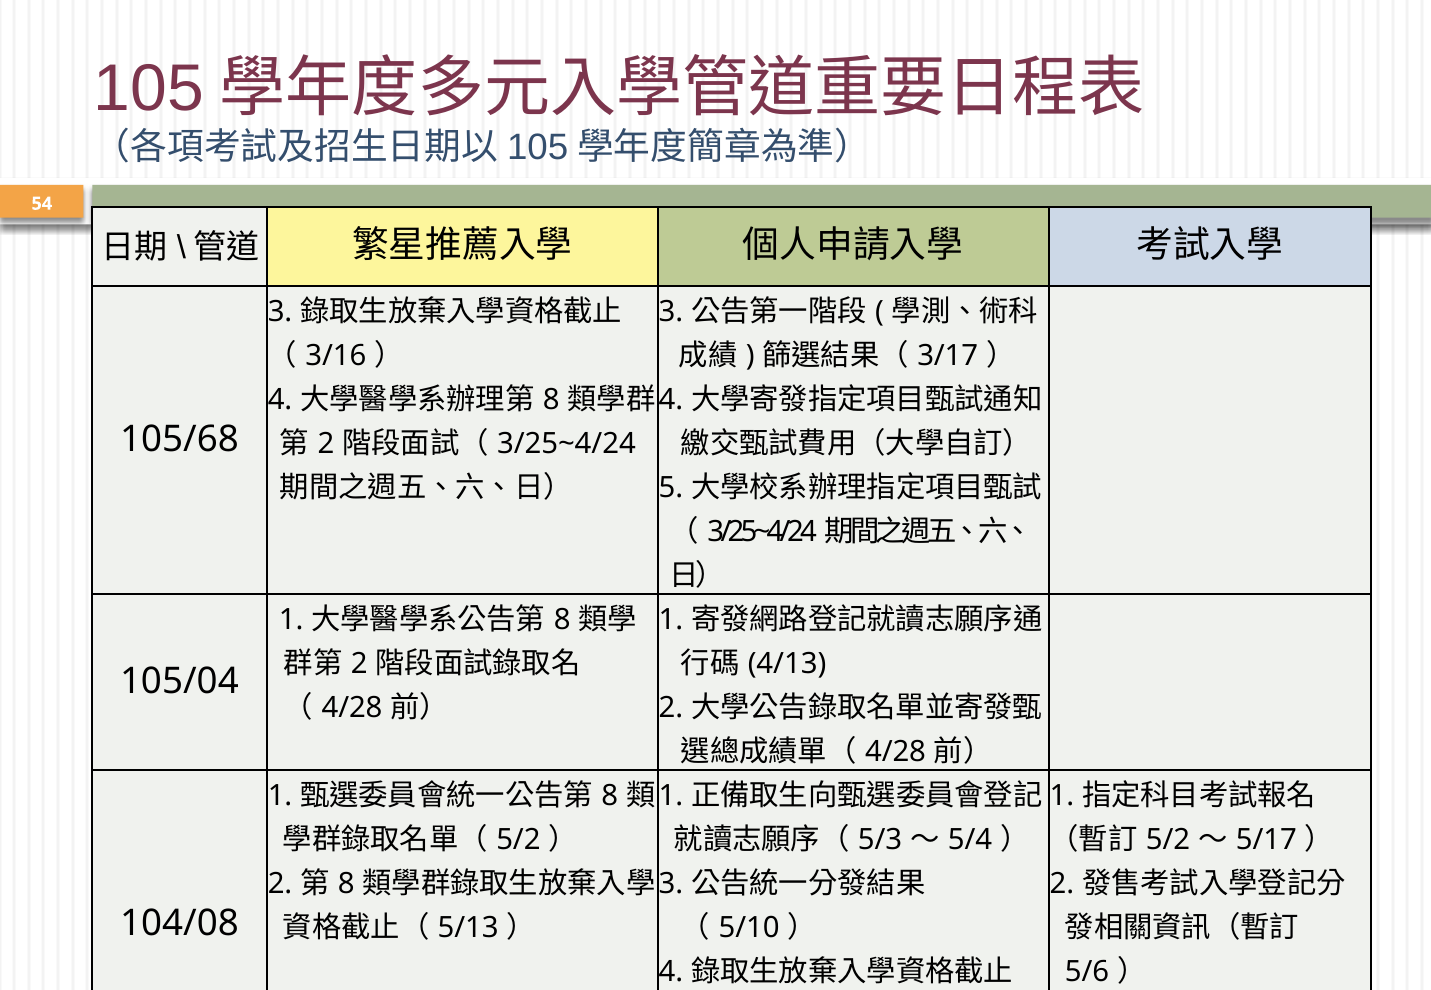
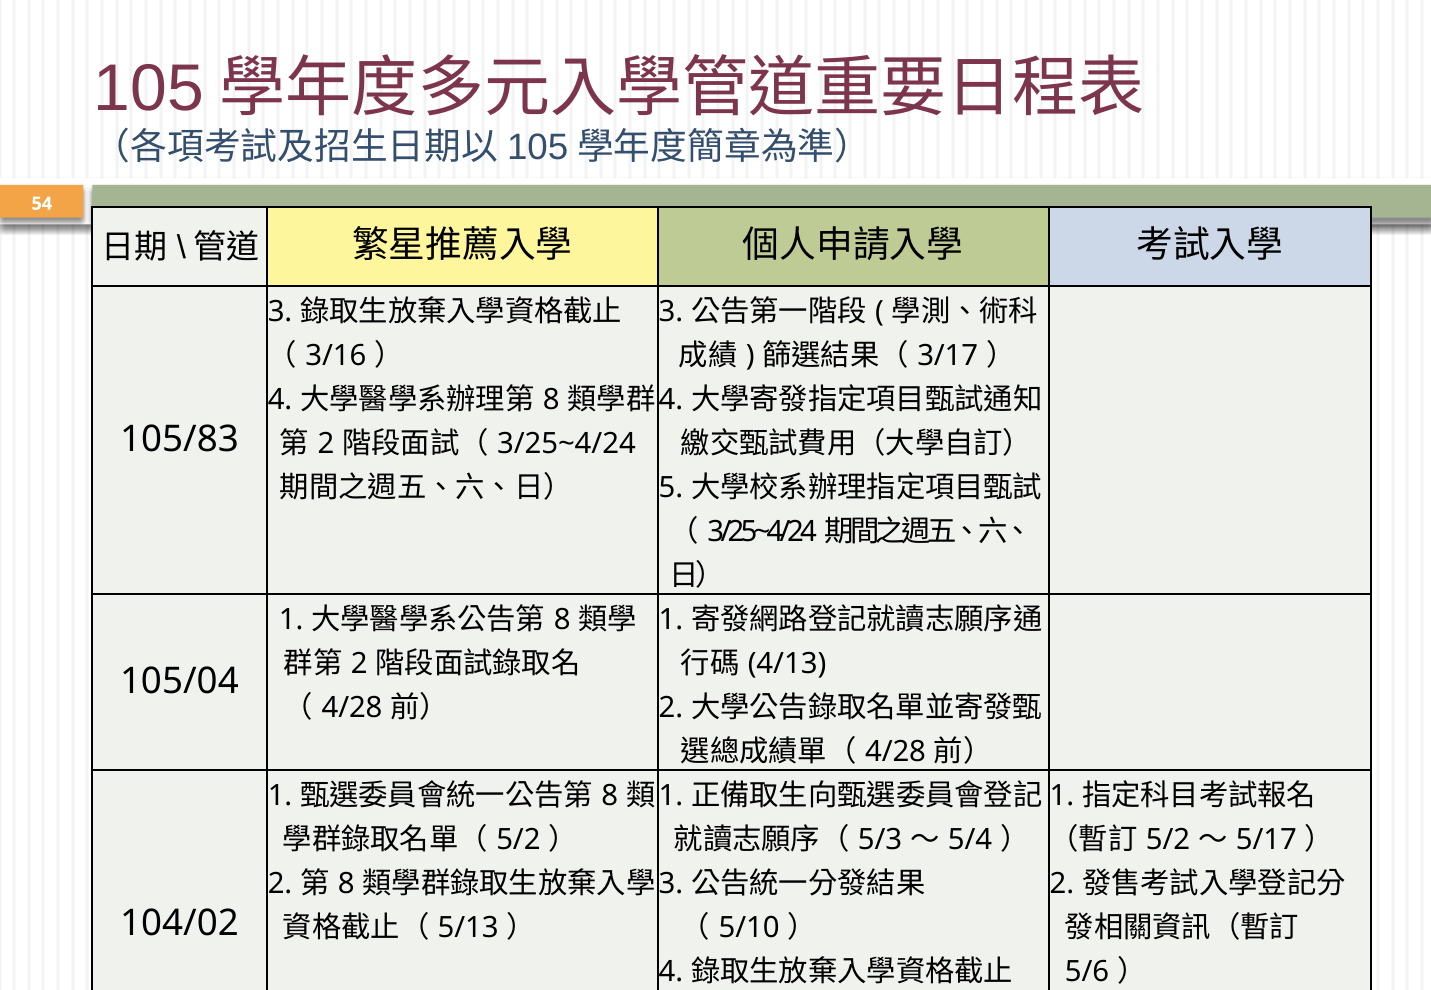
105/68: 105/68 -> 105/83
104/08: 104/08 -> 104/02
